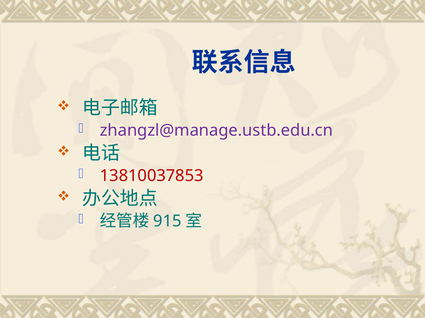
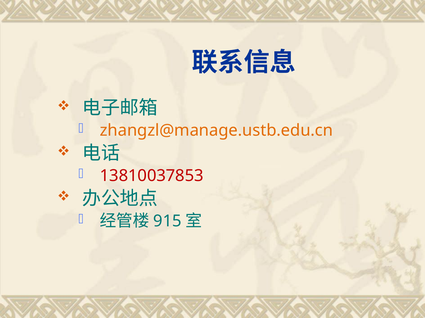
zhangzl@manage.ustb.edu.cn colour: purple -> orange
